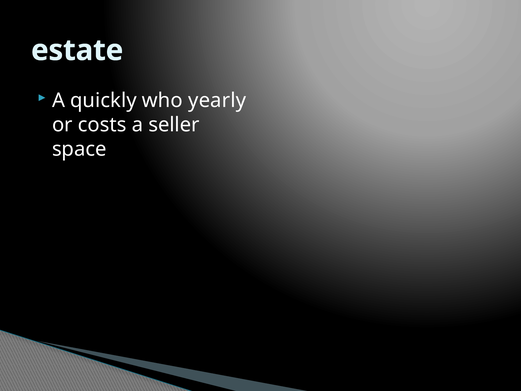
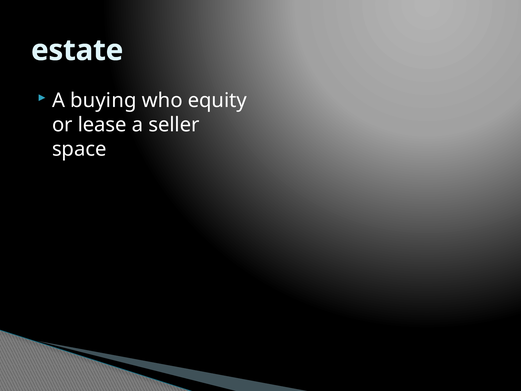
quickly: quickly -> buying
yearly: yearly -> equity
costs: costs -> lease
